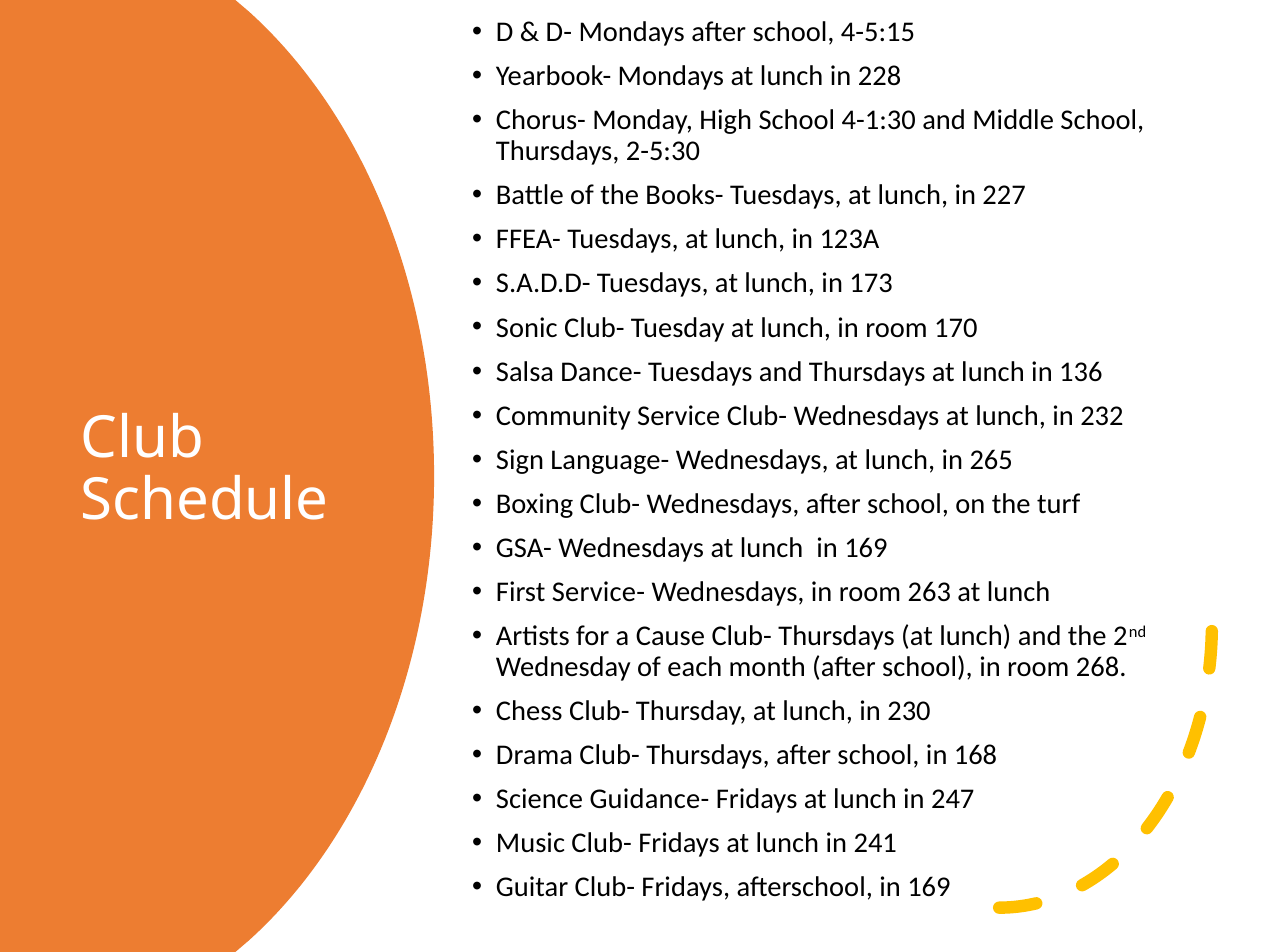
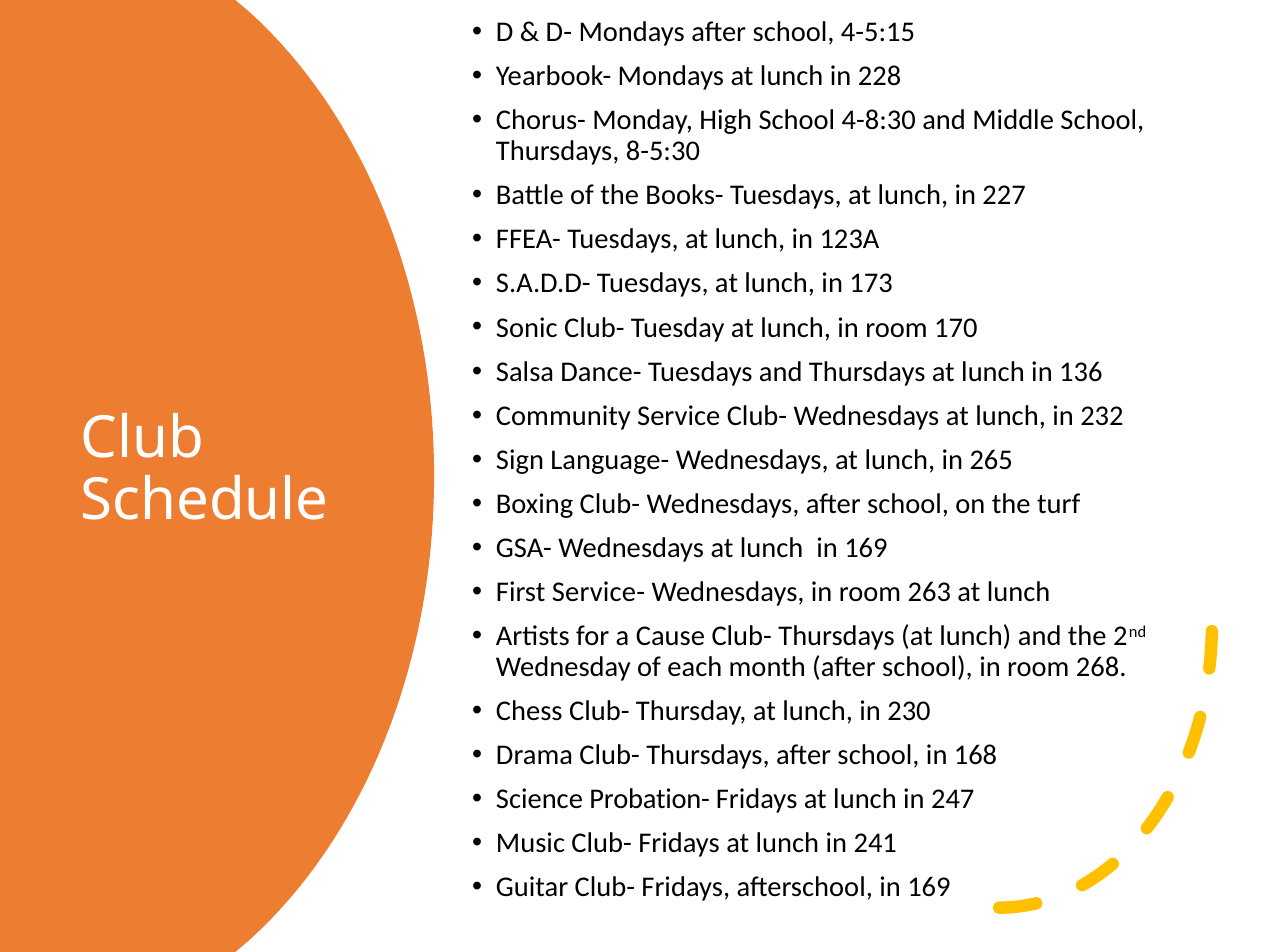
4-1:30: 4-1:30 -> 4-8:30
2-5:30: 2-5:30 -> 8-5:30
Guidance-: Guidance- -> Probation-
